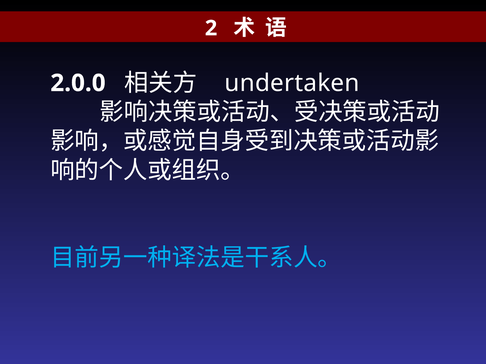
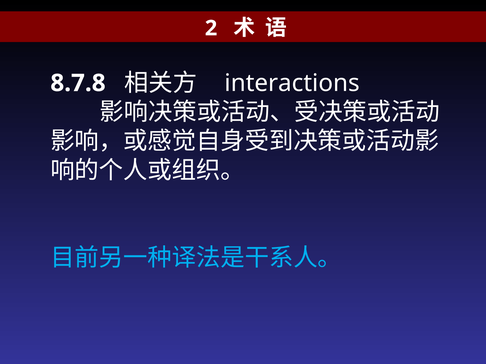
2.0.0: 2.0.0 -> 8.7.8
undertaken: undertaken -> interactions
